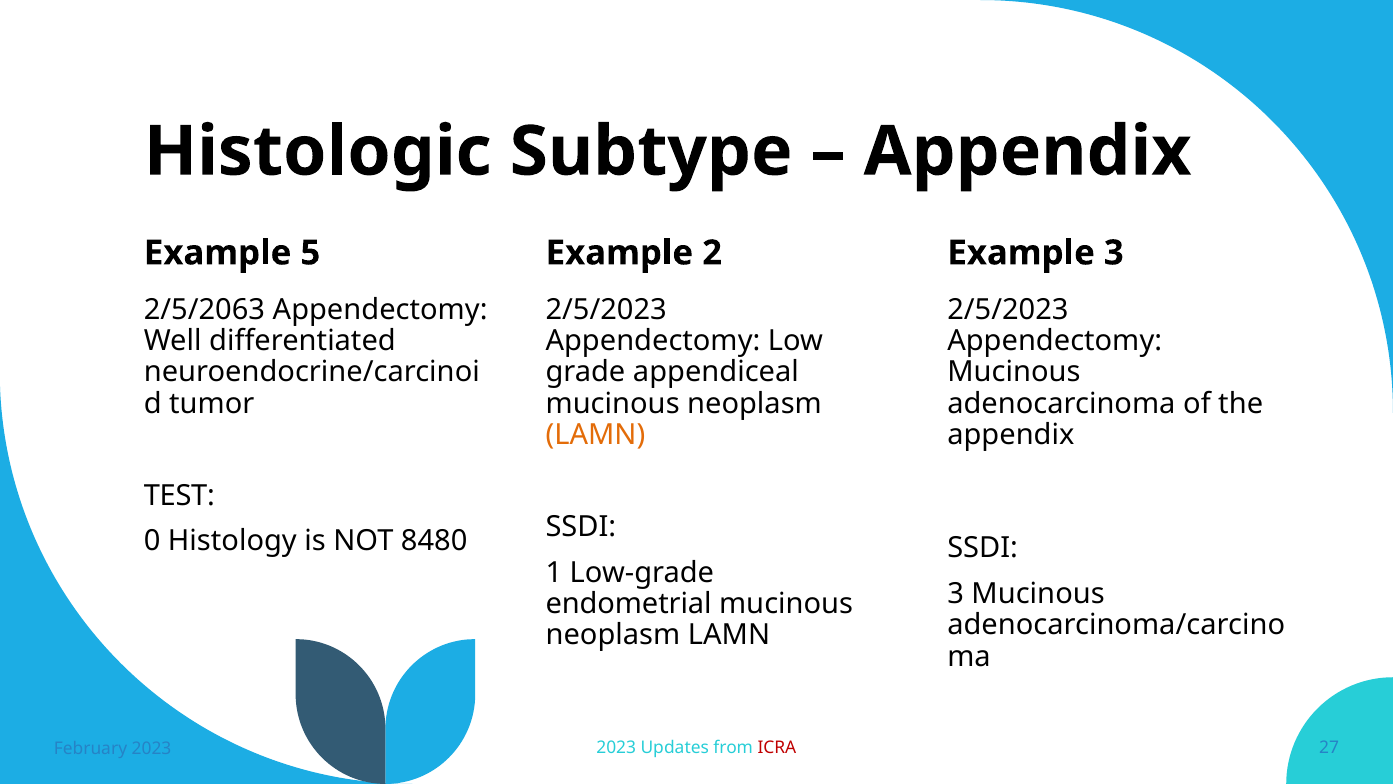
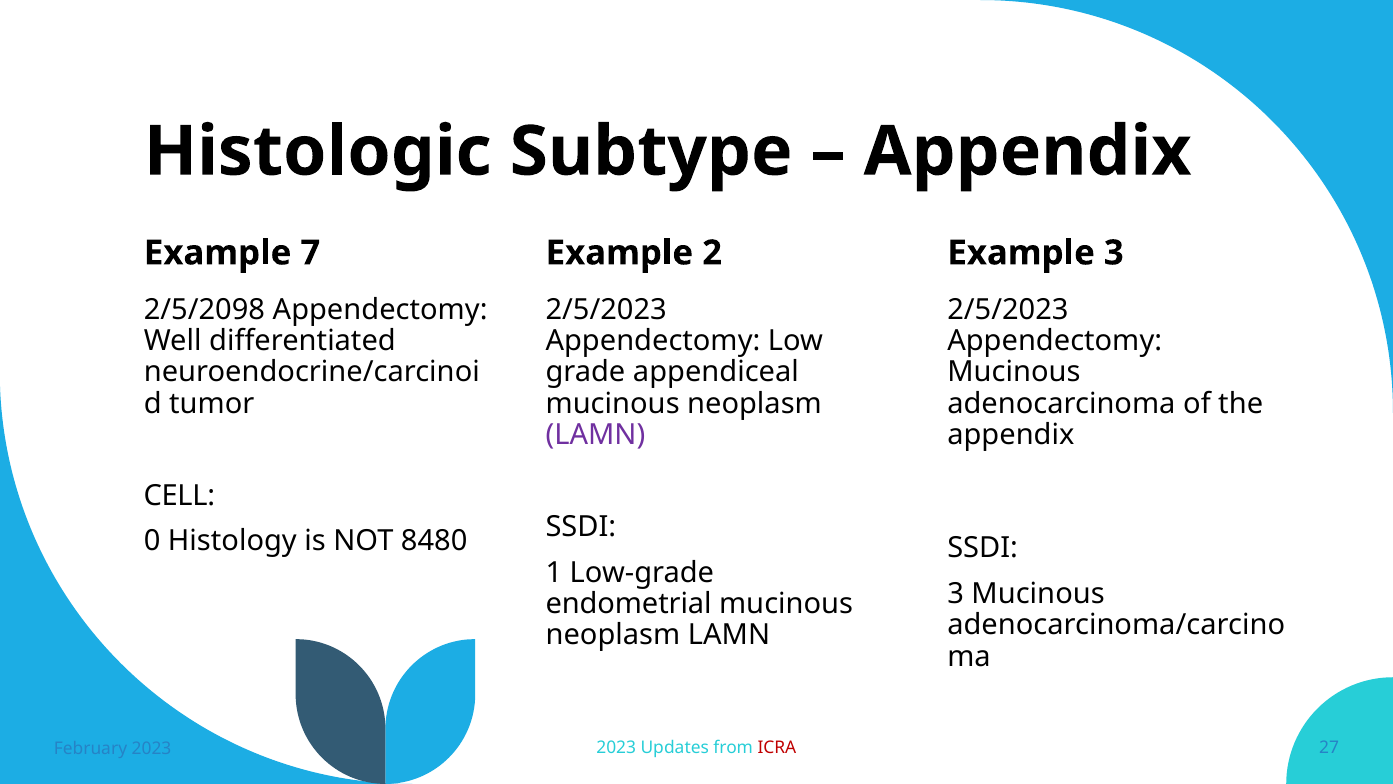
5: 5 -> 7
2/5/2063: 2/5/2063 -> 2/5/2098
LAMN at (595, 435) colour: orange -> purple
TEST: TEST -> CELL
